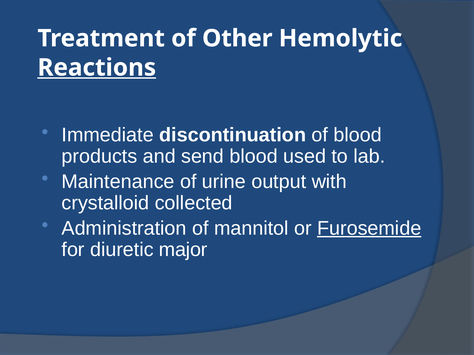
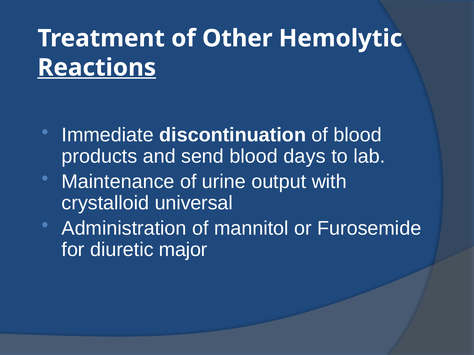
used: used -> days
collected: collected -> universal
Furosemide underline: present -> none
